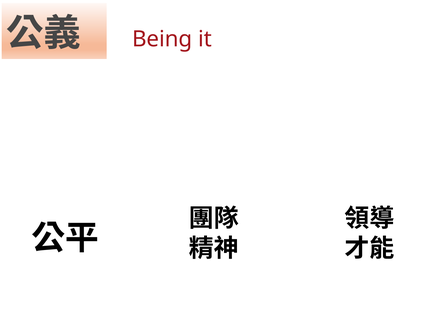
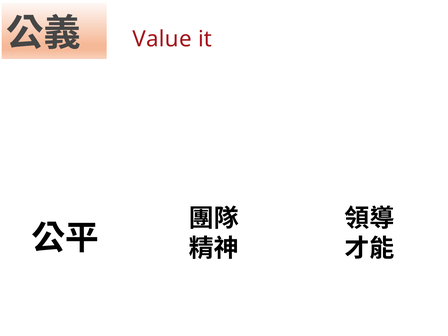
Being: Being -> Value
